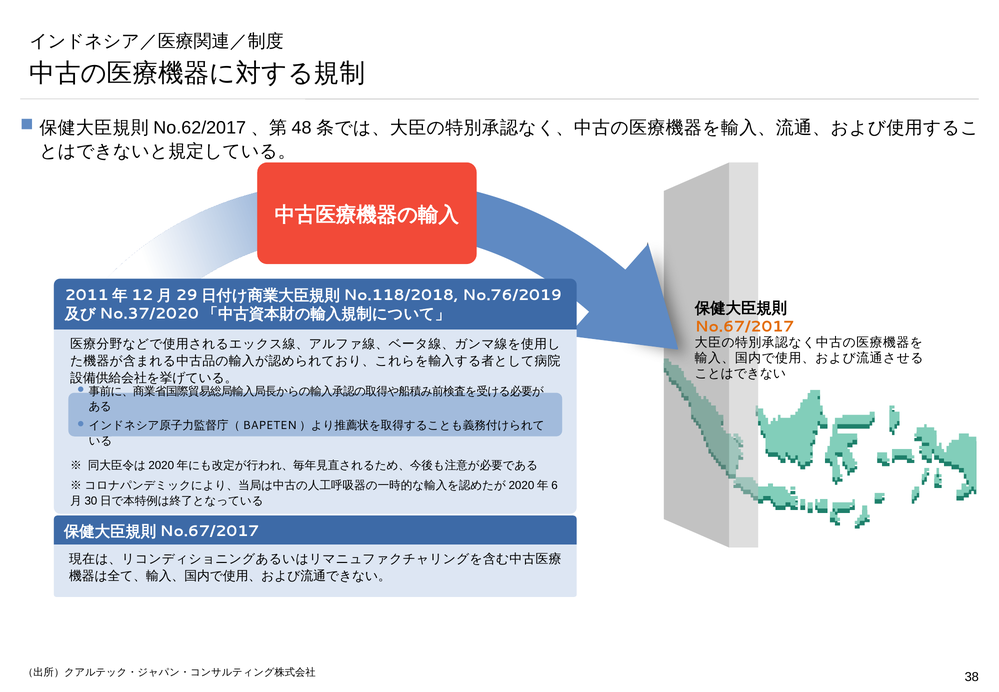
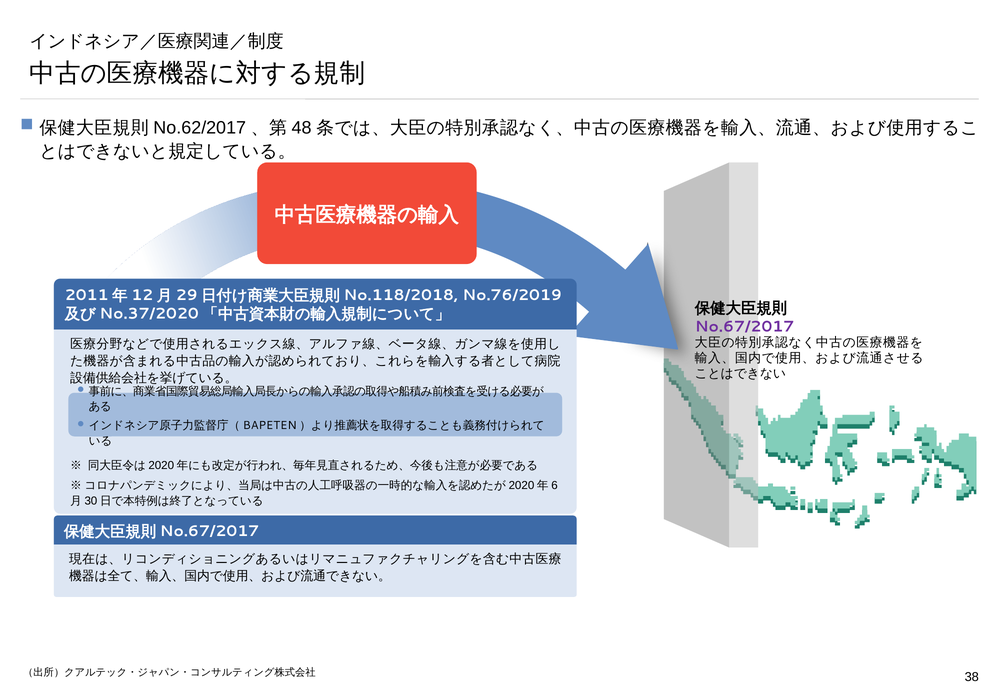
No.67/2017 colour: orange -> purple
